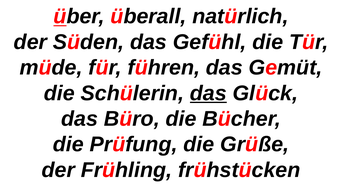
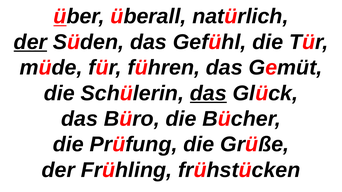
der at (30, 42) underline: none -> present
